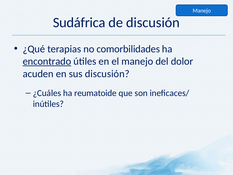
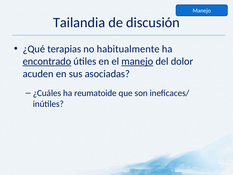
Sudáfrica: Sudáfrica -> Tailandia
comorbilidades: comorbilidades -> habitualmente
manejo at (137, 61) underline: none -> present
sus discusión: discusión -> asociadas
